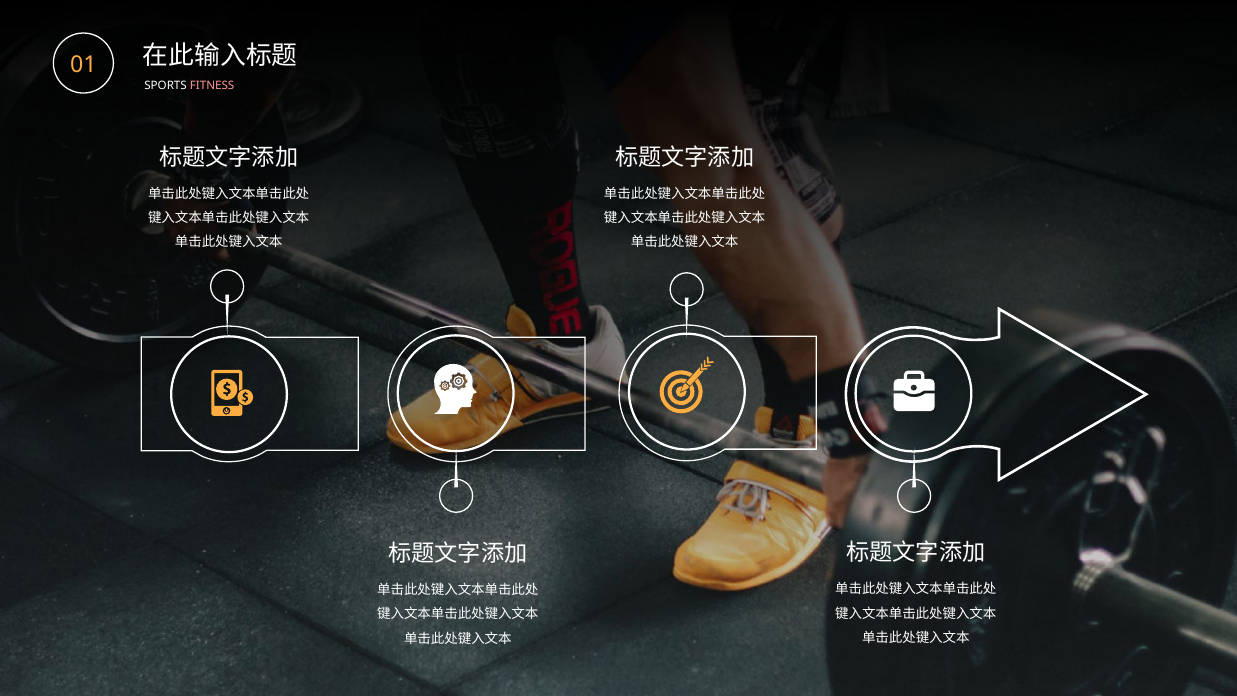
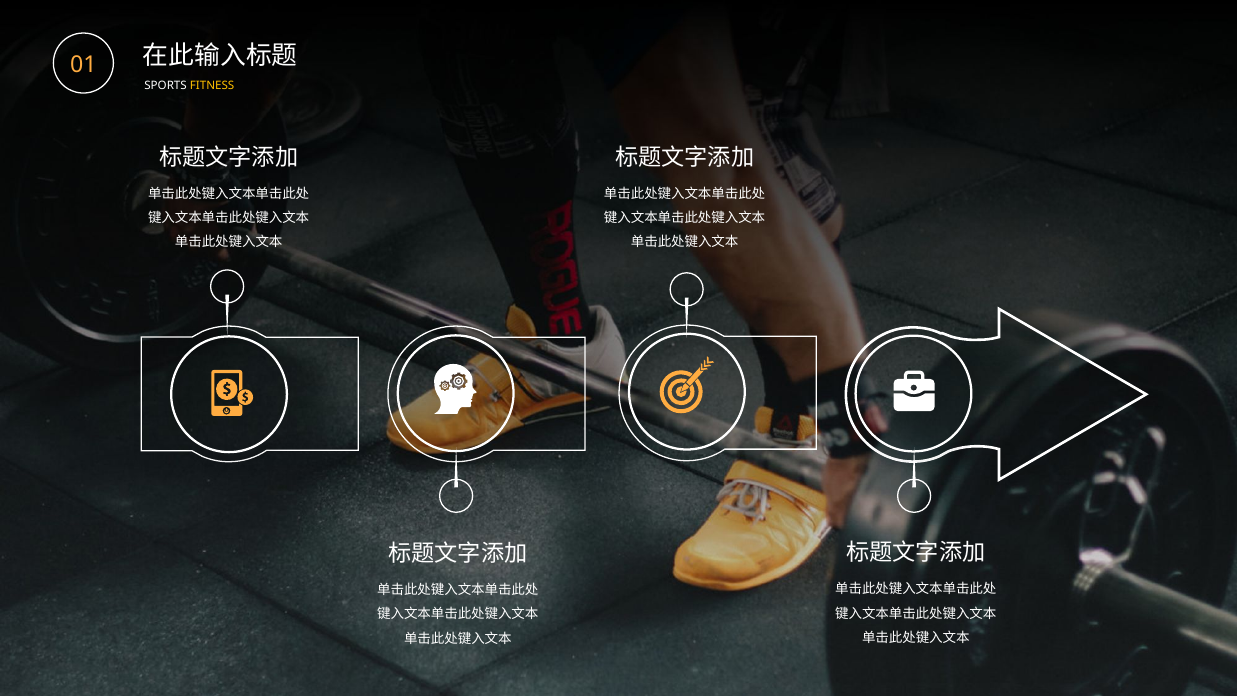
FITNESS colour: pink -> yellow
